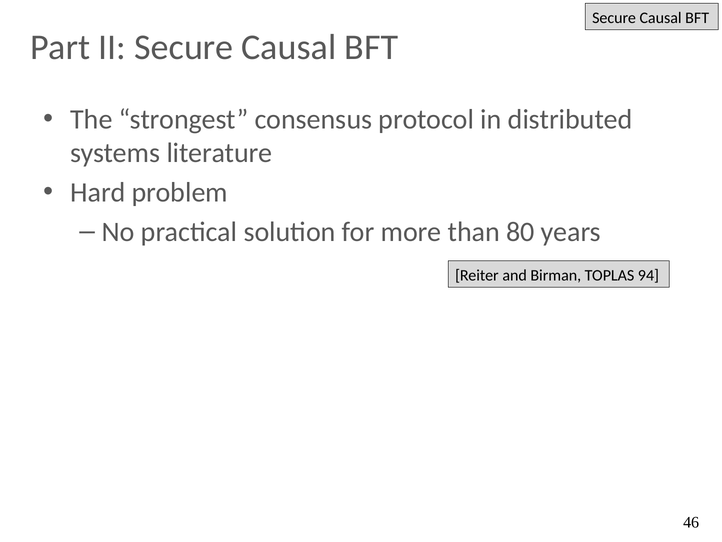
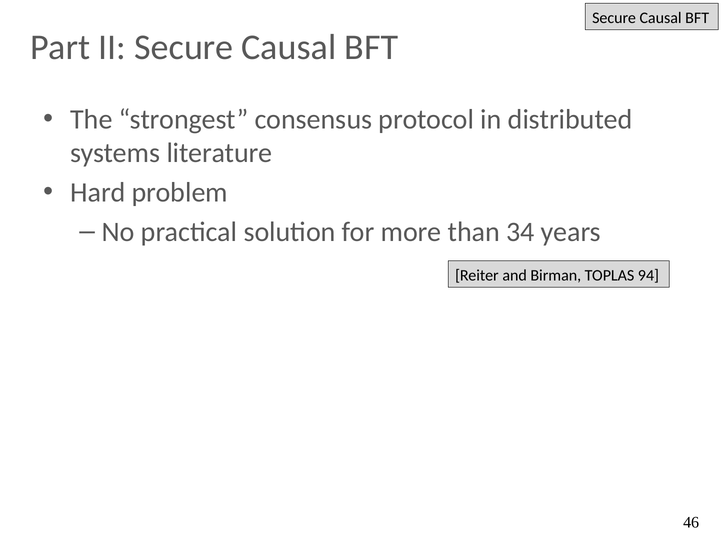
80: 80 -> 34
